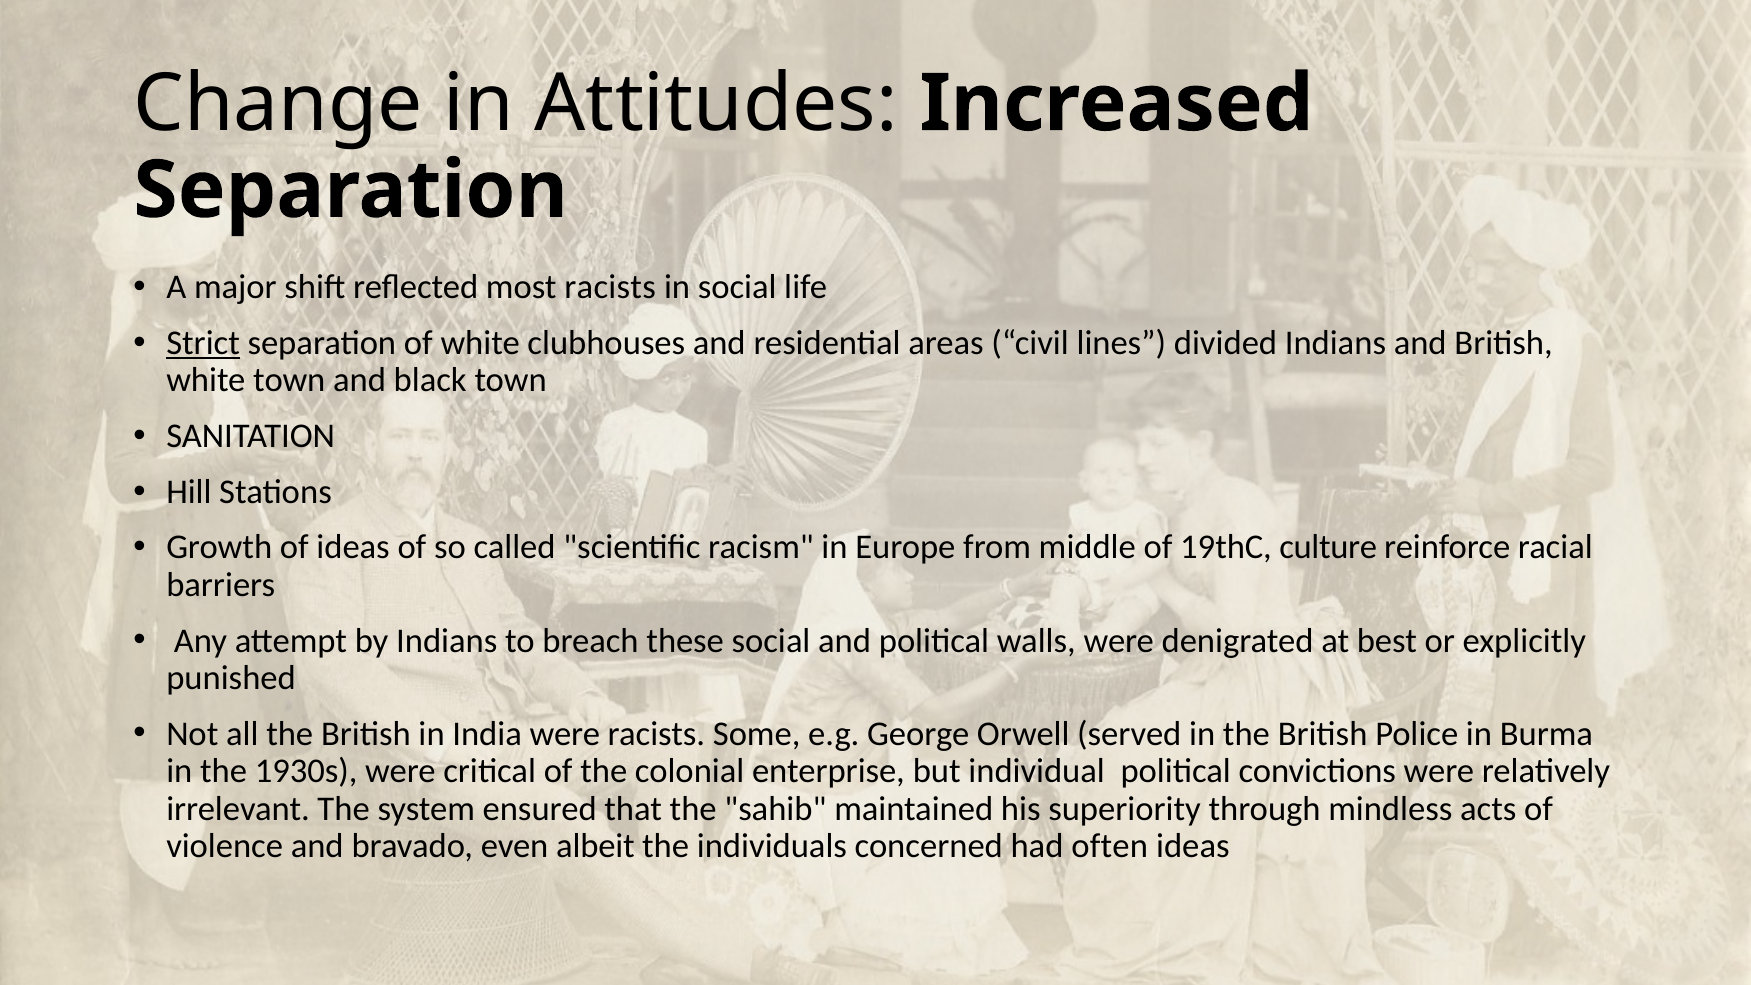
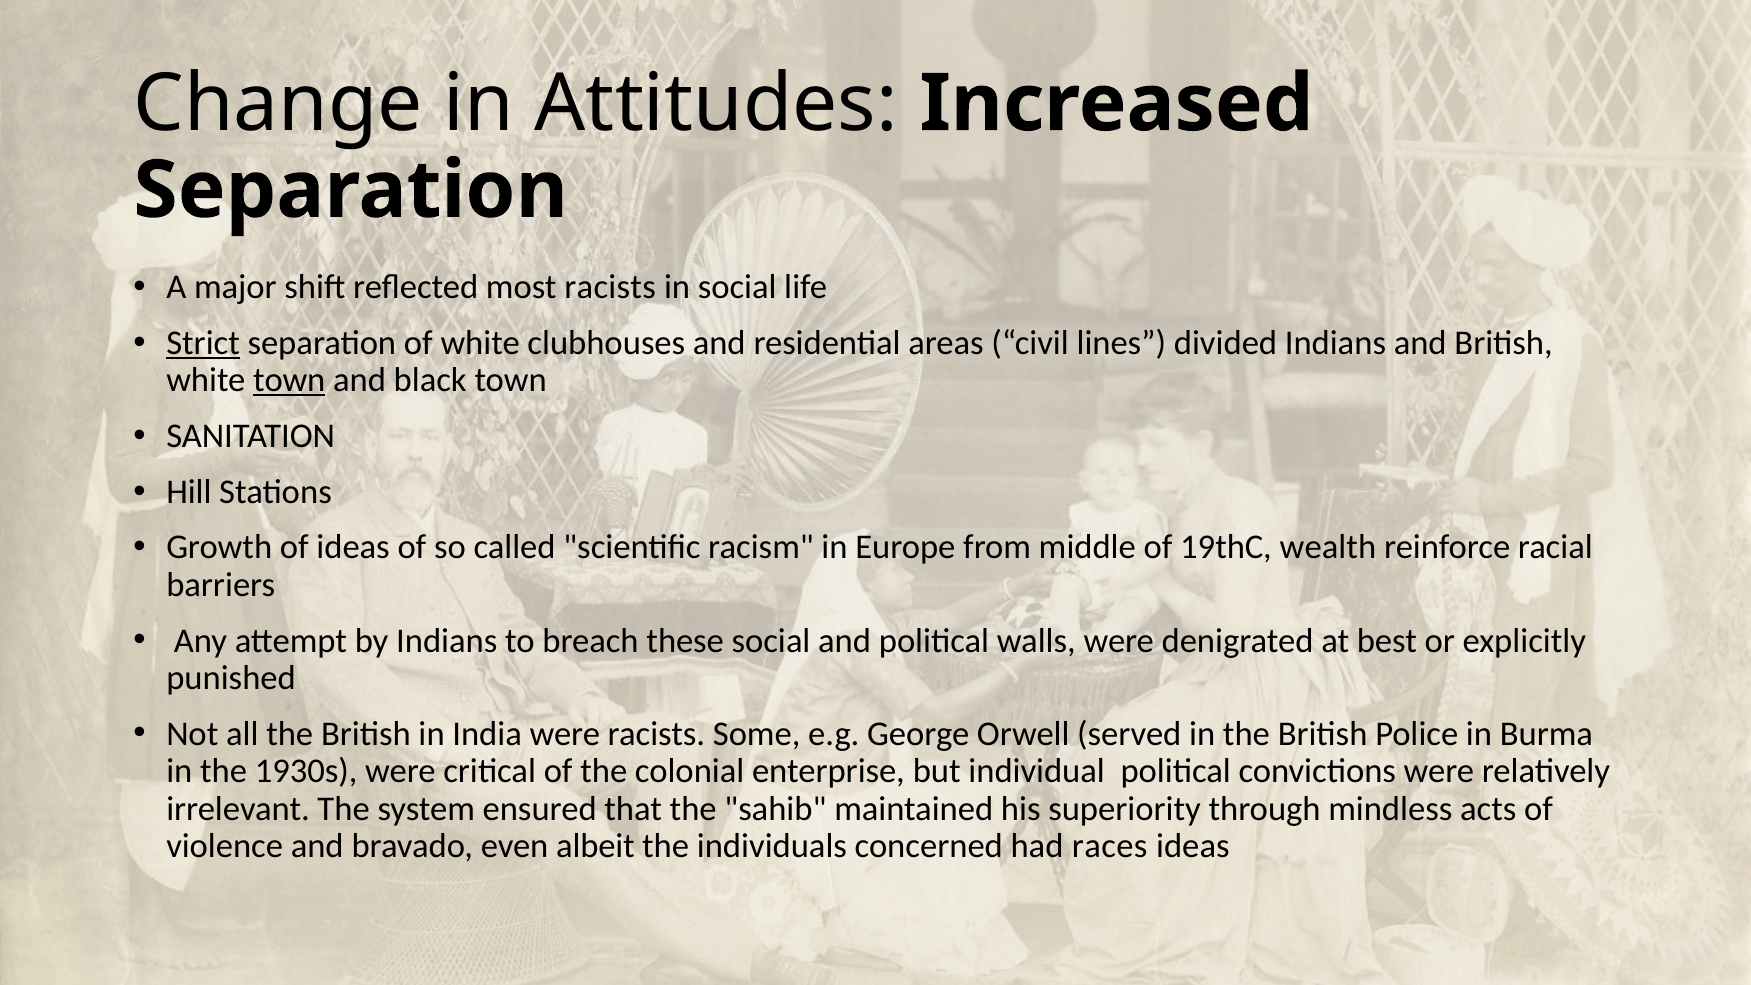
town at (289, 380) underline: none -> present
culture: culture -> wealth
often: often -> races
